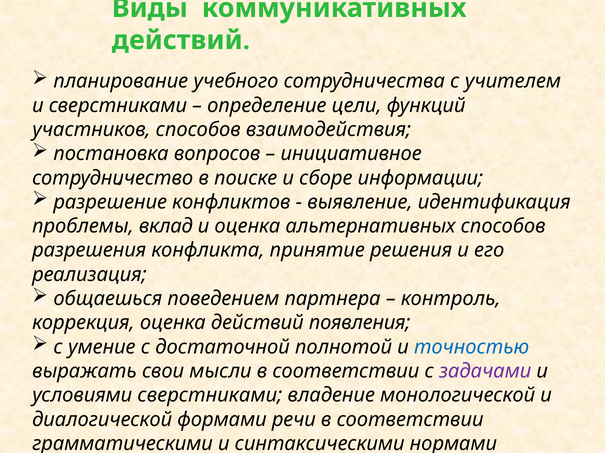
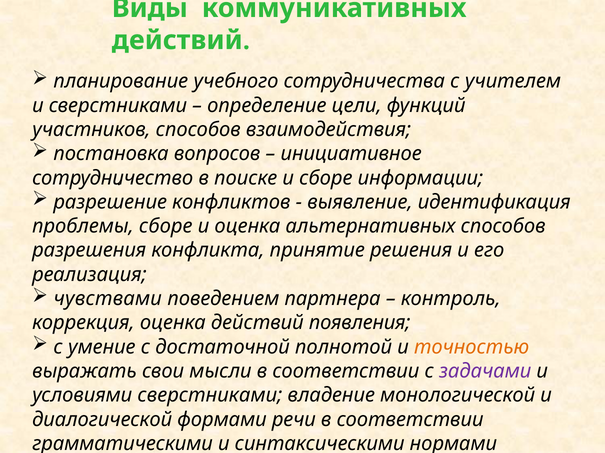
проблемы вклад: вклад -> сборе
общаешься: общаешься -> чувствами
точностью colour: blue -> orange
